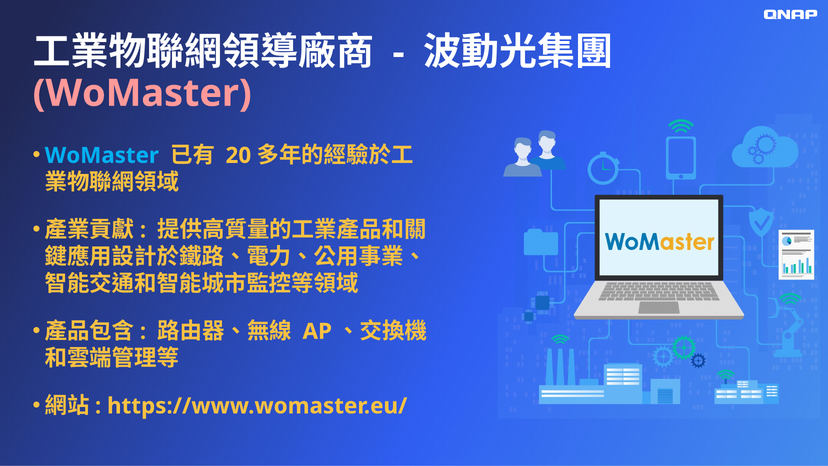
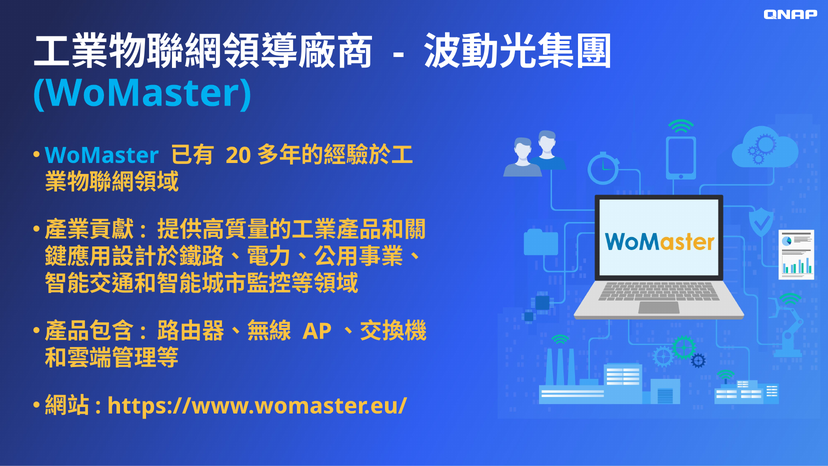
WoMaster at (142, 93) colour: pink -> light blue
